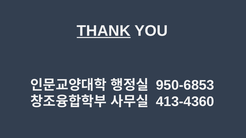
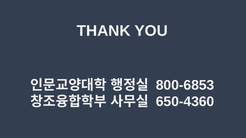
THANK underline: present -> none
950-6853: 950-6853 -> 800-6853
413-4360: 413-4360 -> 650-4360
